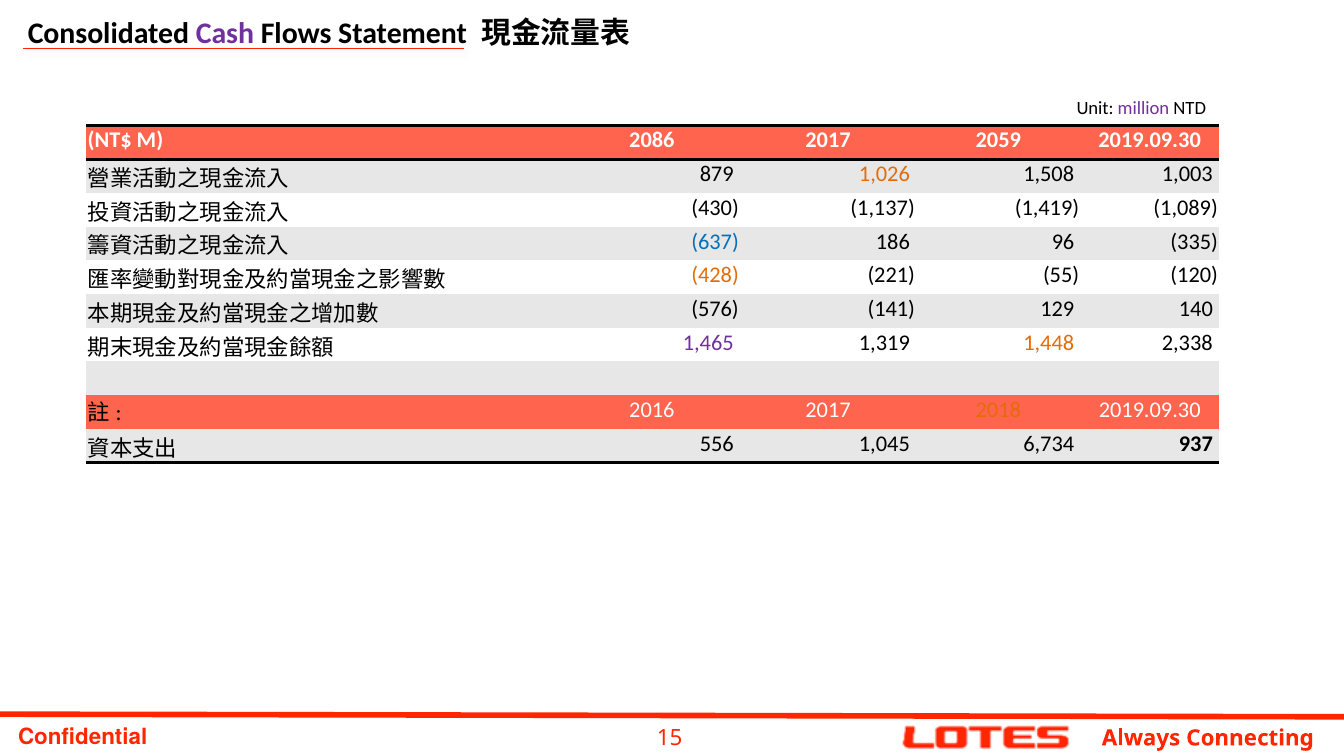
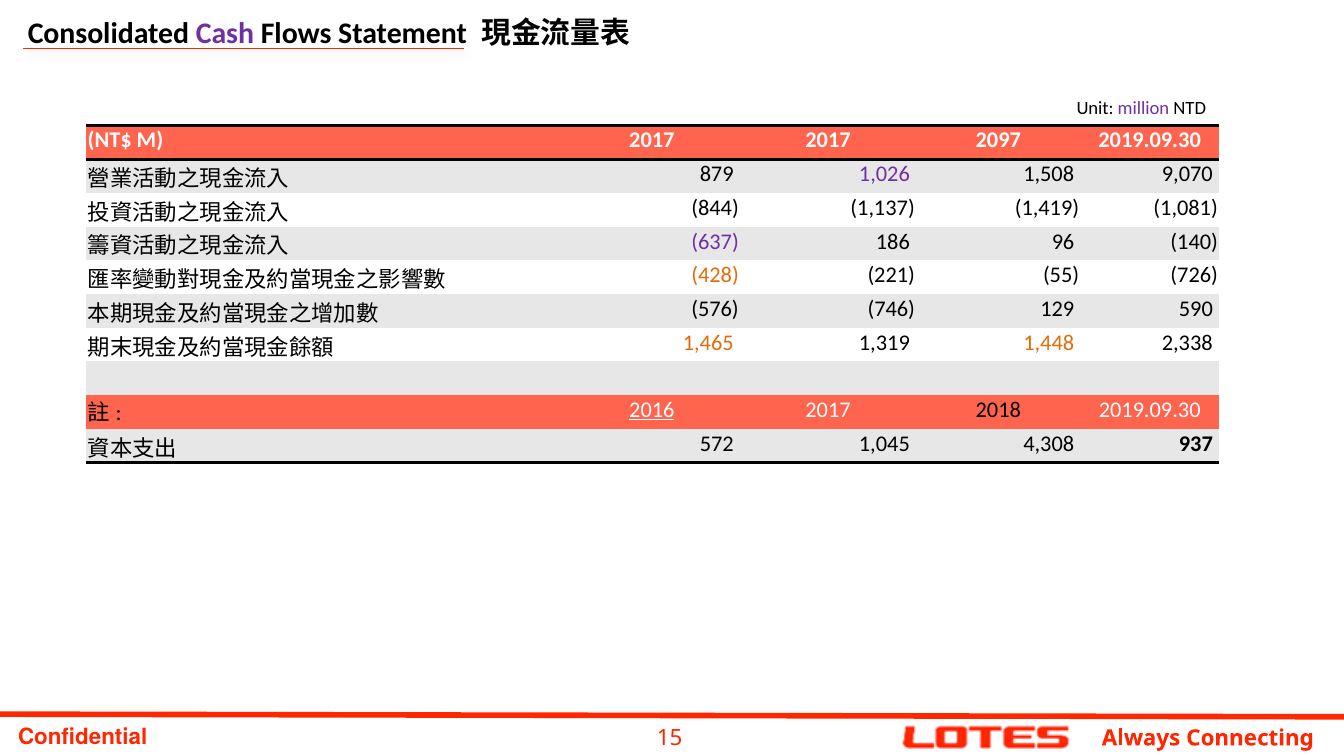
M 2086: 2086 -> 2017
2059: 2059 -> 2097
1,026 colour: orange -> purple
1,003: 1,003 -> 9,070
430: 430 -> 844
1,089: 1,089 -> 1,081
637 colour: blue -> purple
335: 335 -> 140
120: 120 -> 726
141: 141 -> 746
140: 140 -> 590
1,465 colour: purple -> orange
2016 underline: none -> present
2018 colour: orange -> black
556: 556 -> 572
6,734: 6,734 -> 4,308
